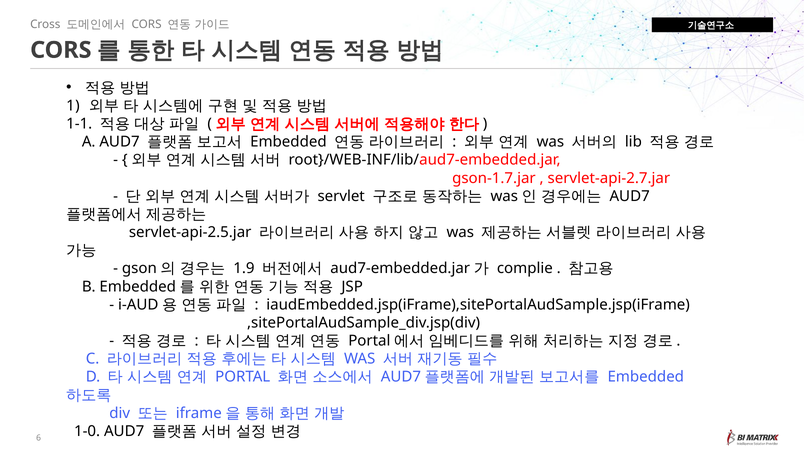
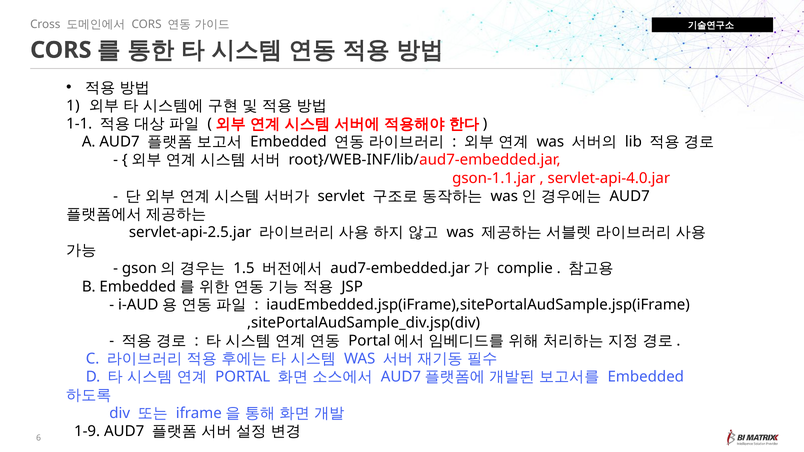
gson-1.7.jar: gson-1.7.jar -> gson-1.1.jar
servlet-api-2.7.jar: servlet-api-2.7.jar -> servlet-api-4.0.jar
1.9: 1.9 -> 1.5
1-0: 1-0 -> 1-9
